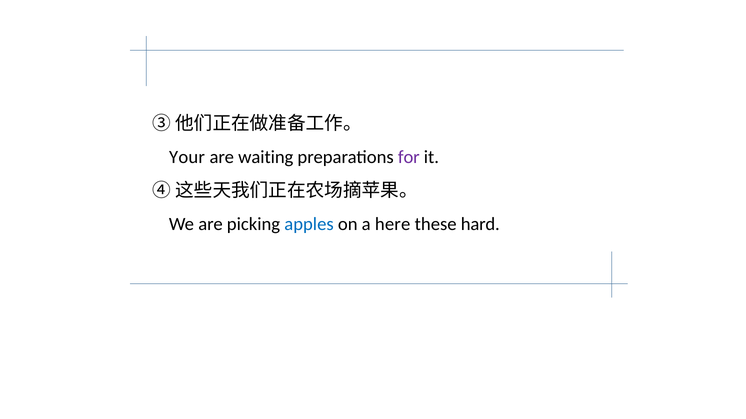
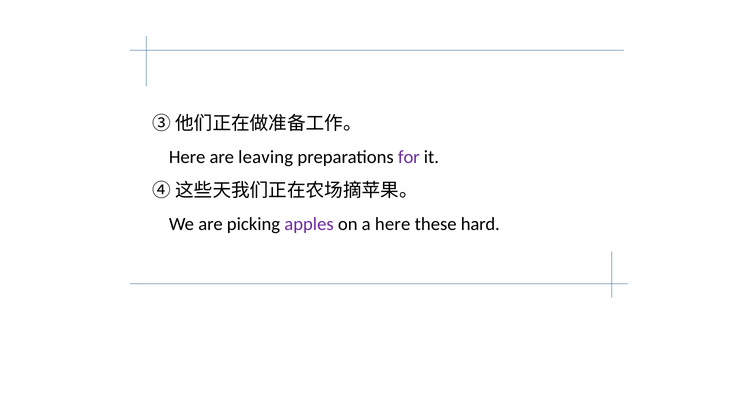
Your at (187, 157): Your -> Here
waiting: waiting -> leaving
apples colour: blue -> purple
